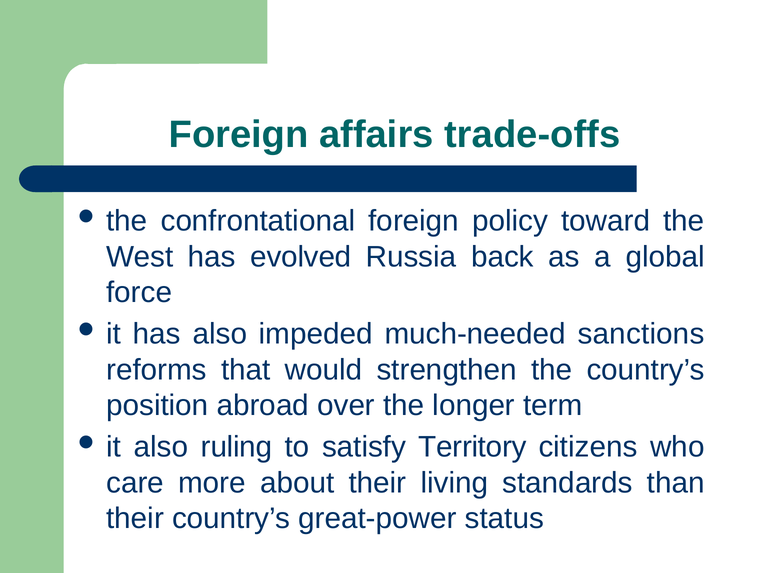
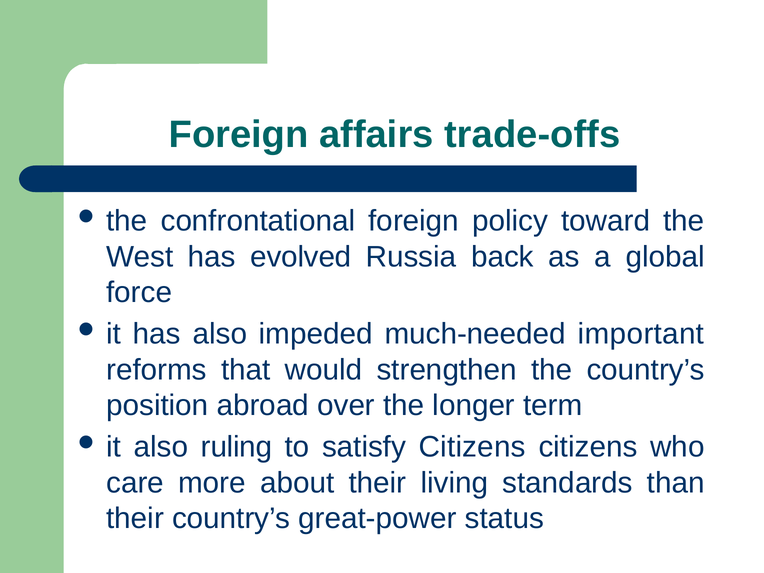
sanctions: sanctions -> important
satisfy Territory: Territory -> Citizens
